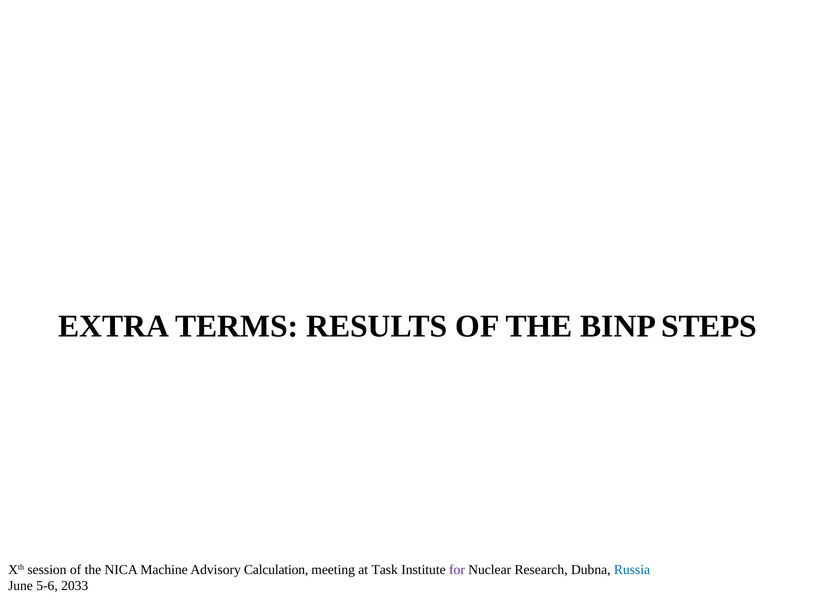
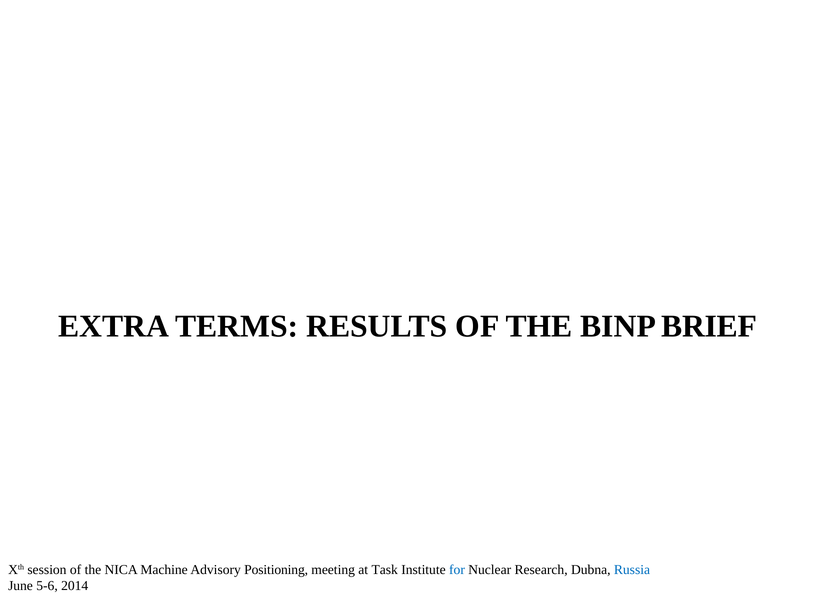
STEPS: STEPS -> BRIEF
Calculation: Calculation -> Positioning
for colour: purple -> blue
2033: 2033 -> 2014
